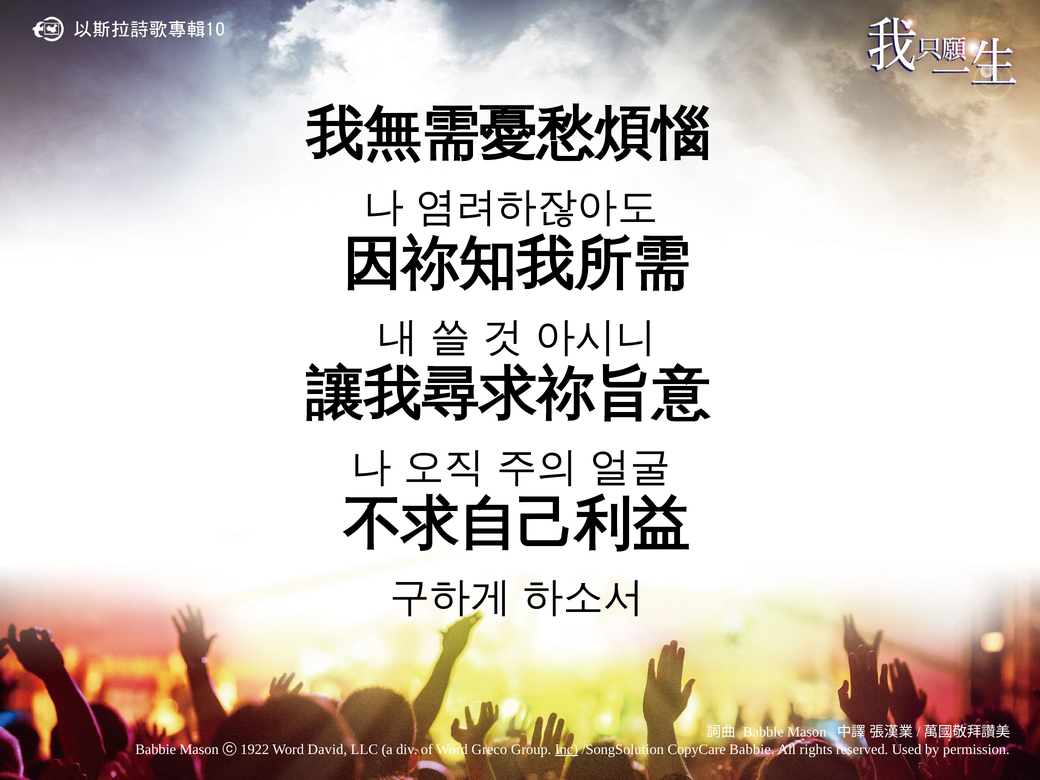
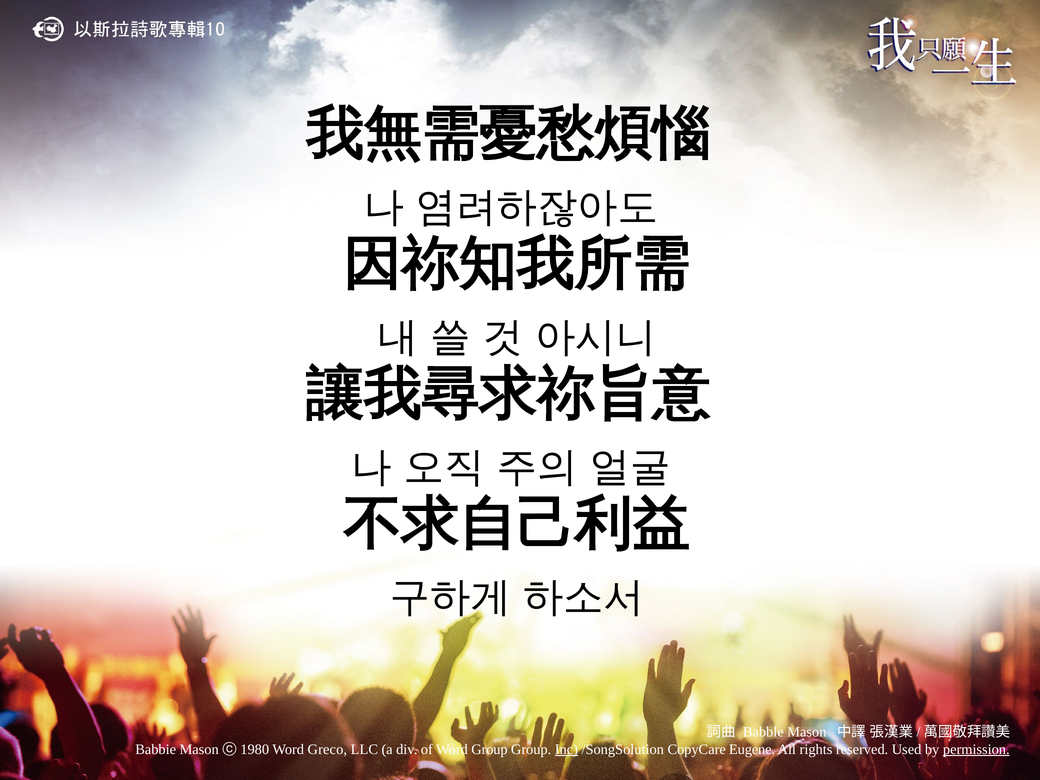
1922: 1922 -> 1980
David: David -> Greco
Word Greco: Greco -> Group
CopyCare Babbie: Babbie -> Eugene
permission underline: none -> present
